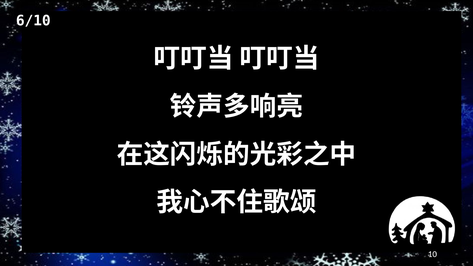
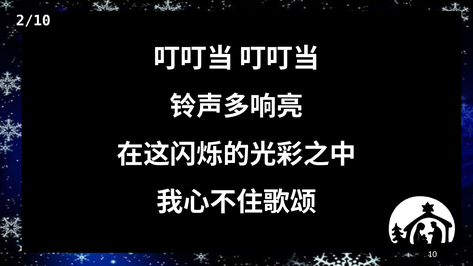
6/10: 6/10 -> 2/10
